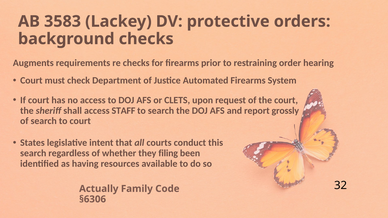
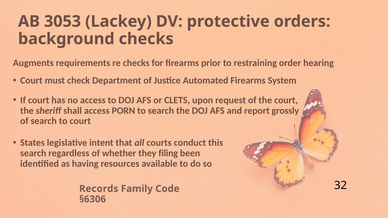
3583: 3583 -> 3053
STAFF: STAFF -> PORN
Actually: Actually -> Records
